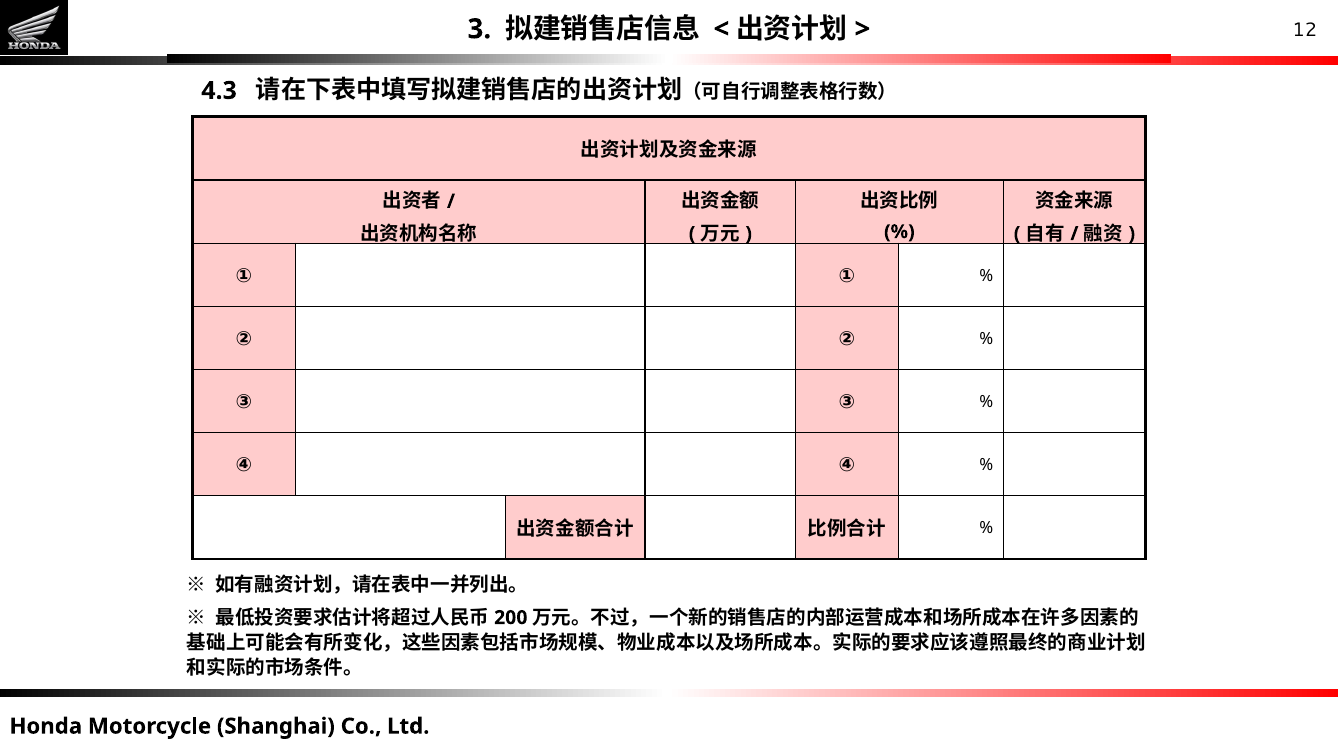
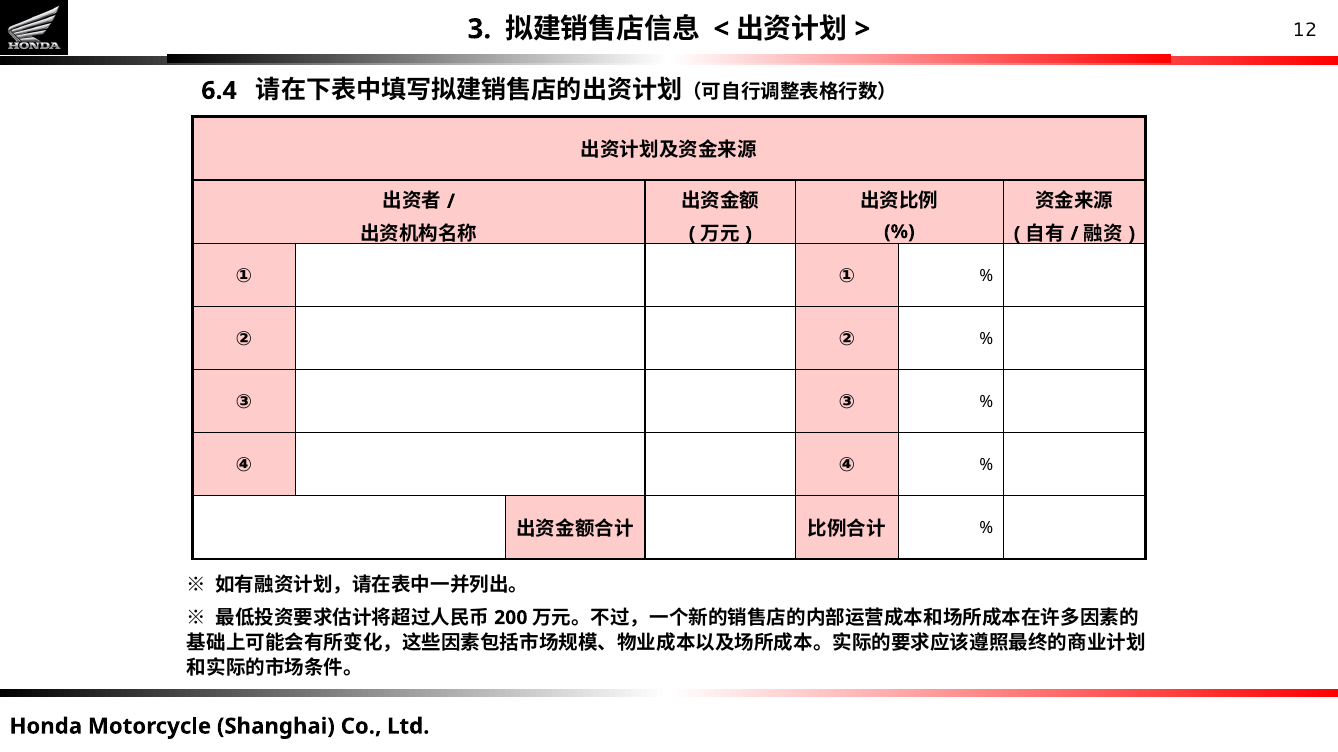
4.3: 4.3 -> 6.4
